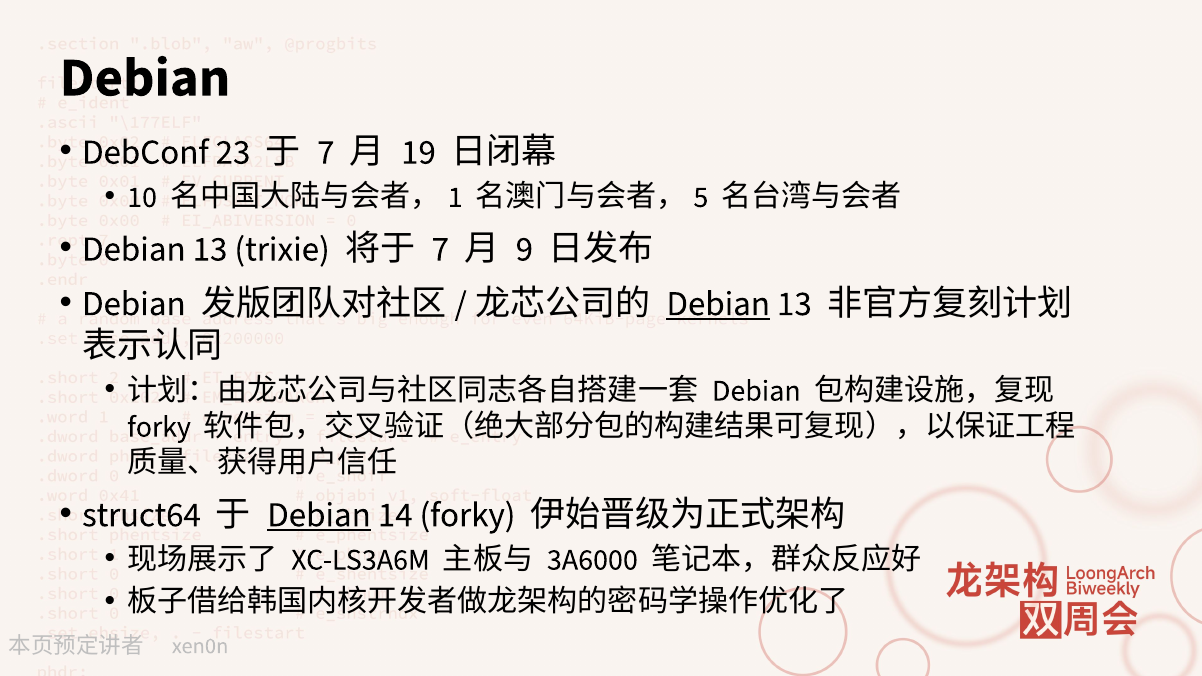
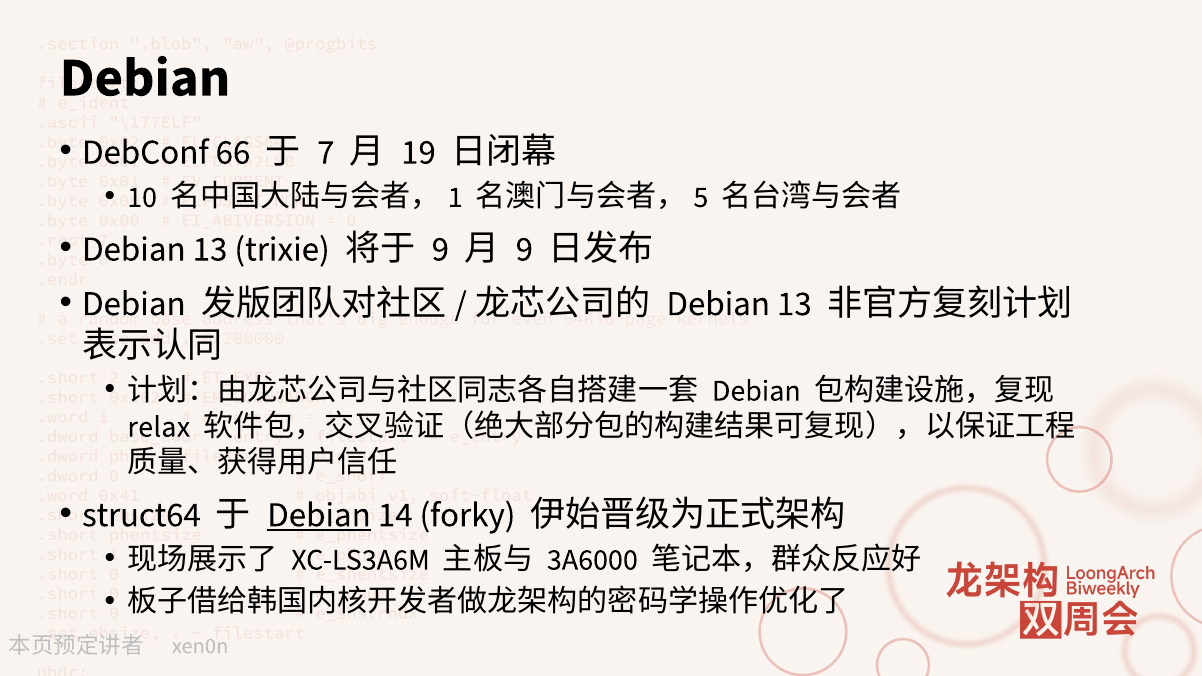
23: 23 -> 66
7 at (440, 249): 7 -> 9
Debian at (718, 304) underline: present -> none
forky at (159, 427): forky -> relax
